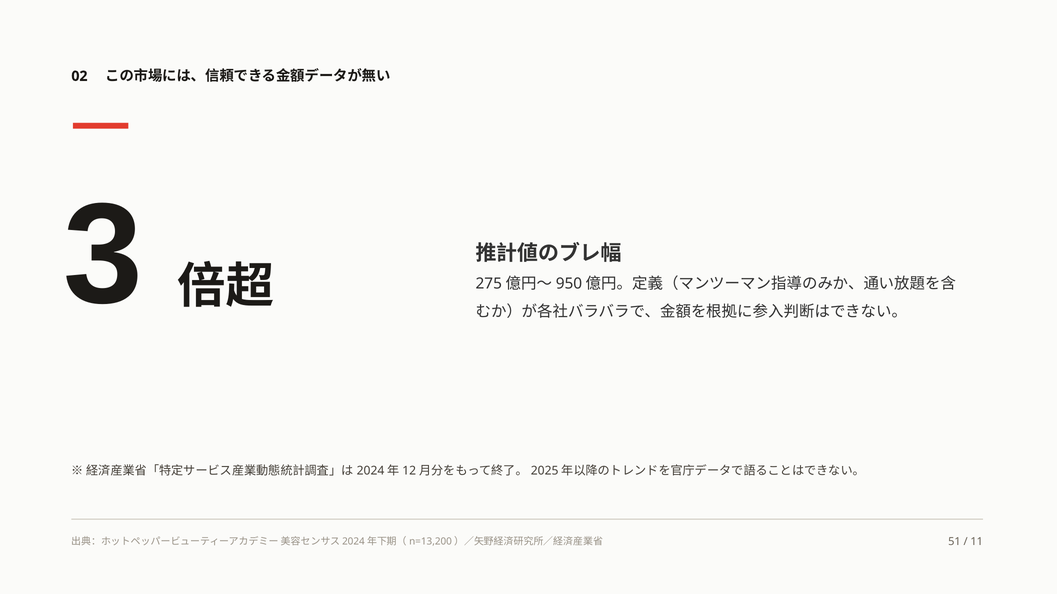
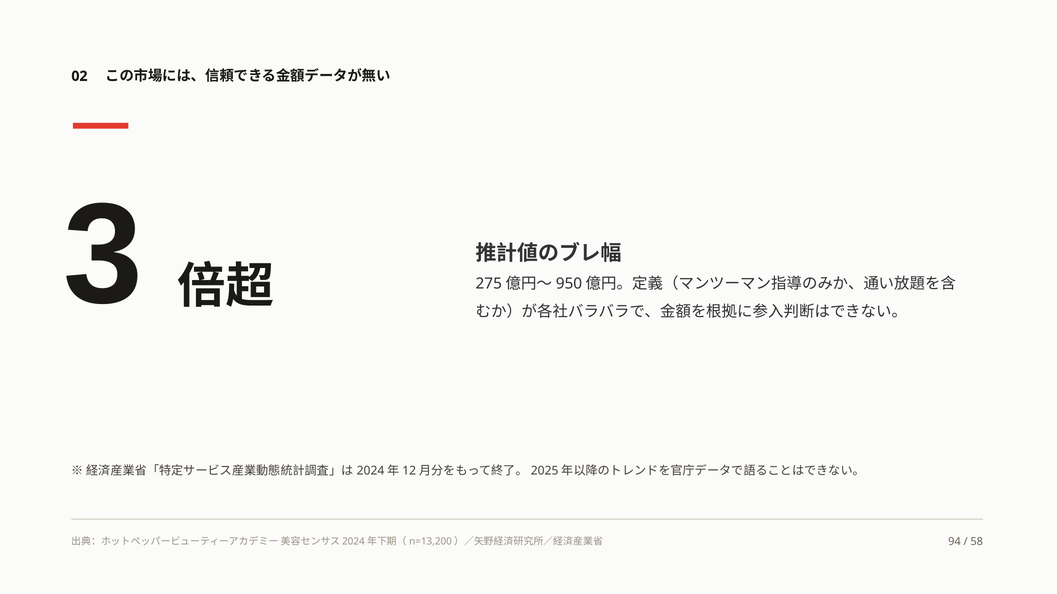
51: 51 -> 94
11: 11 -> 58
